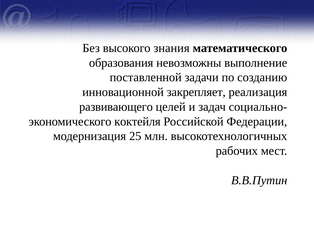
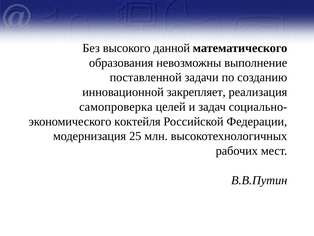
знания: знания -> данной
развивающего: развивающего -> самопроверка
